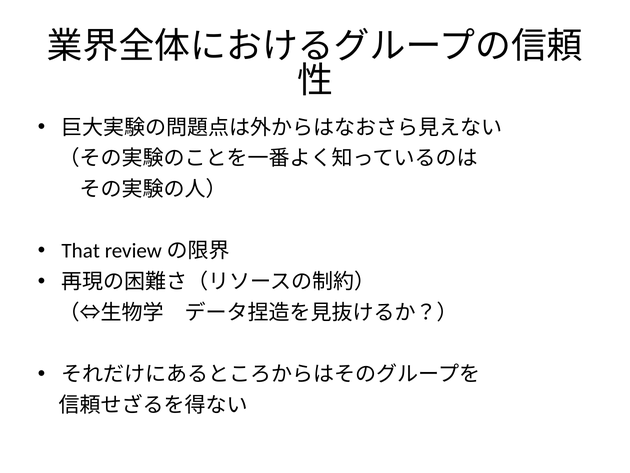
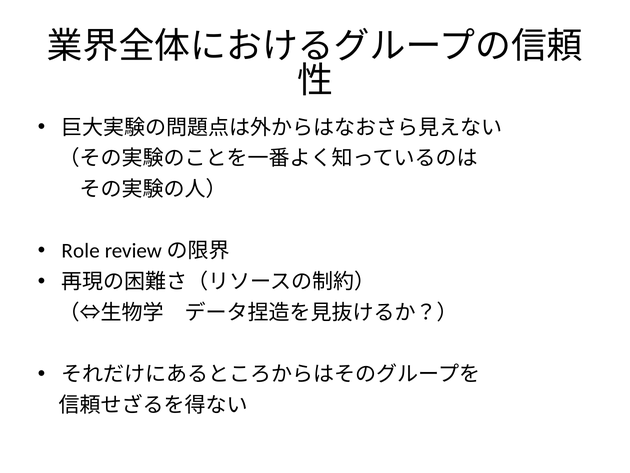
That: That -> Role
